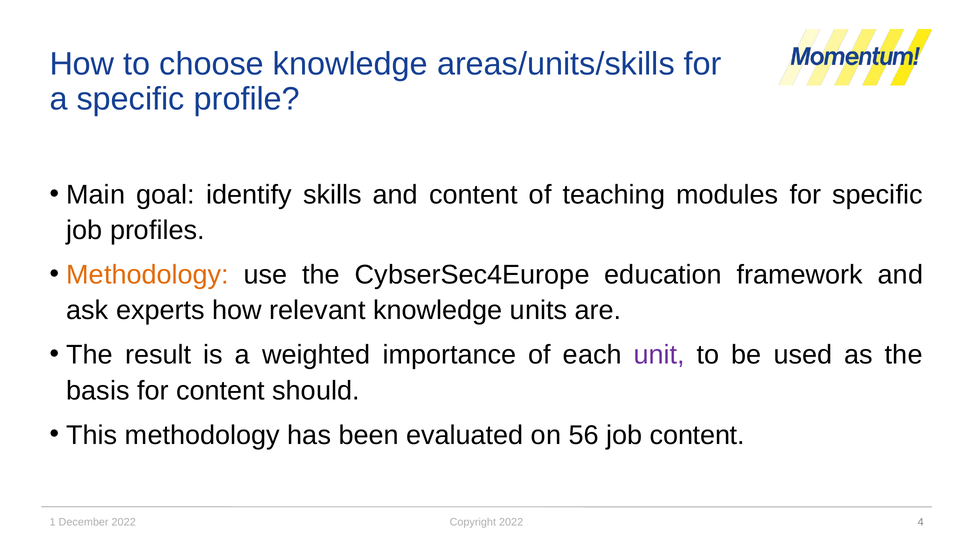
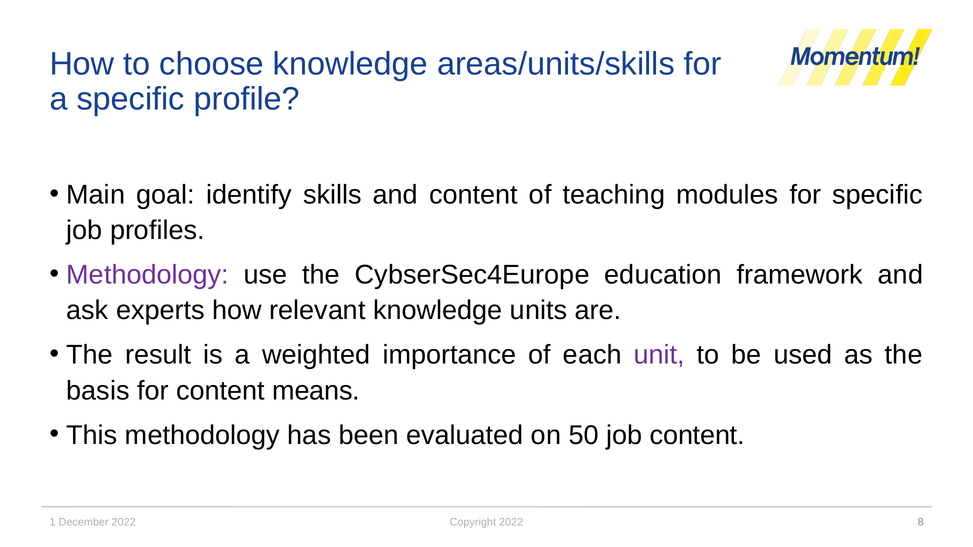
Methodology at (148, 275) colour: orange -> purple
should: should -> means
56: 56 -> 50
4: 4 -> 8
